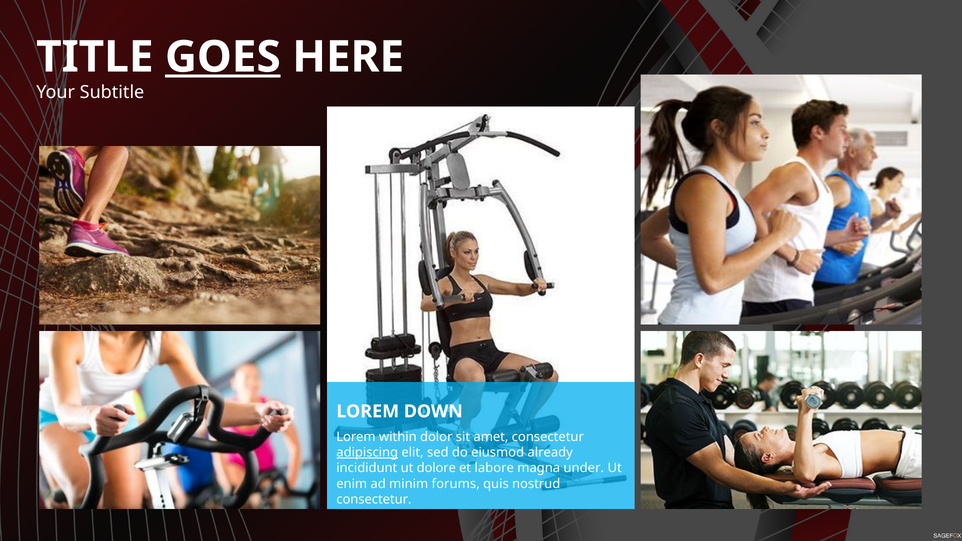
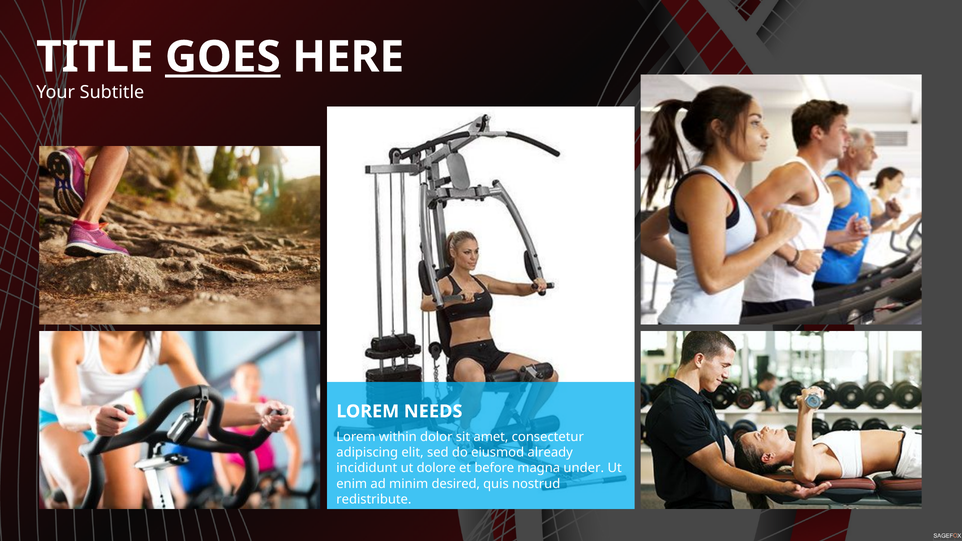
DOWN: DOWN -> NEEDS
adipiscing underline: present -> none
labore: labore -> before
forums: forums -> desired
consectetur at (374, 500): consectetur -> redistribute
